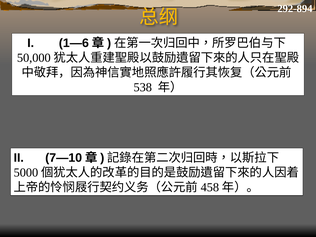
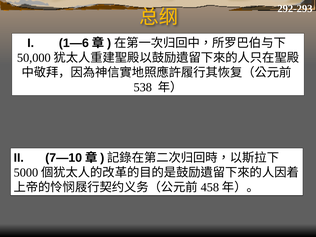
292-894: 292-894 -> 292-293
